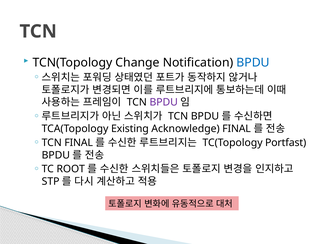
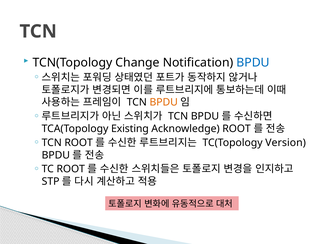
BPDU at (164, 103) colour: purple -> orange
Acknowledge FINAL: FINAL -> ROOT
TCN FINAL: FINAL -> ROOT
Portfast: Portfast -> Version
